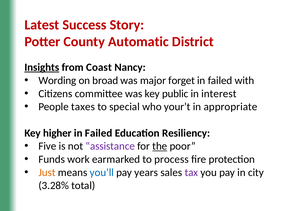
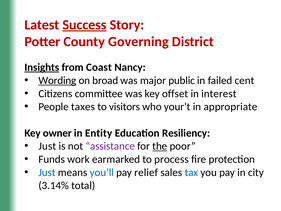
Success underline: none -> present
Automatic: Automatic -> Governing
Wording underline: none -> present
forget: forget -> public
with: with -> cent
public: public -> offset
special: special -> visitors
higher: higher -> owner
Failed at (99, 133): Failed -> Entity
Five at (47, 146): Five -> Just
Just at (47, 172) colour: orange -> blue
years: years -> relief
tax colour: purple -> blue
3.28%: 3.28% -> 3.14%
